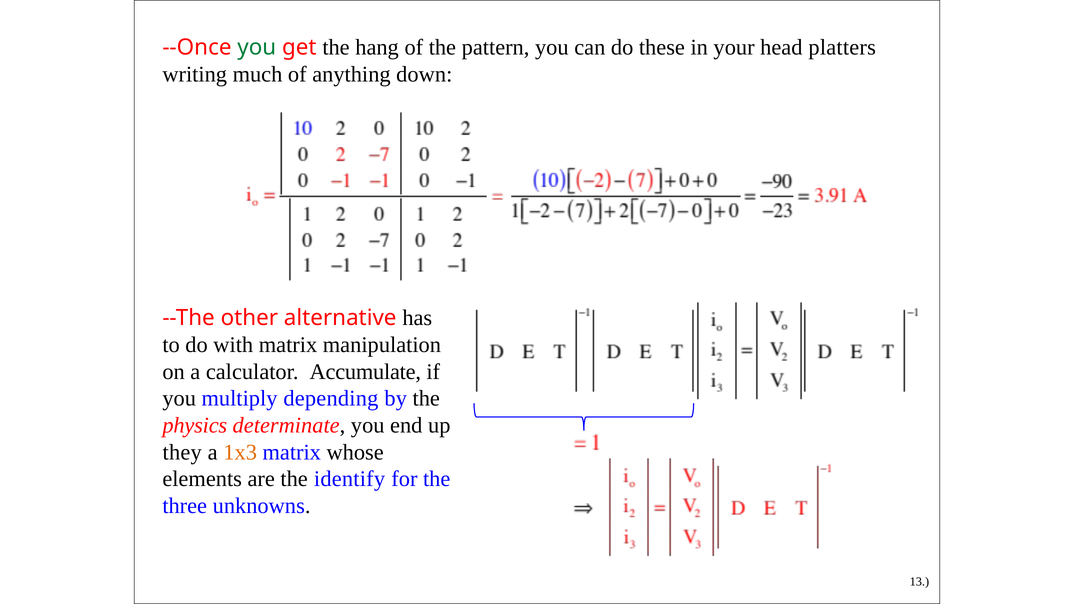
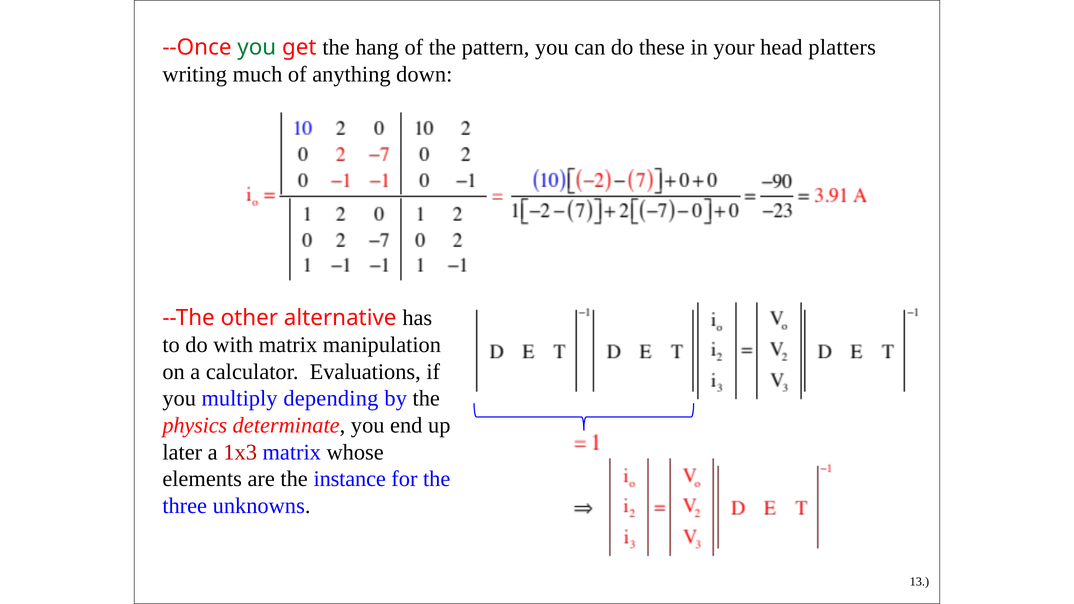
Accumulate: Accumulate -> Evaluations
they: they -> later
1x3 colour: orange -> red
identify: identify -> instance
